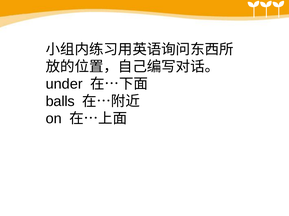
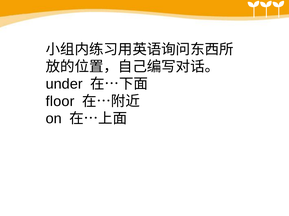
balls: balls -> floor
